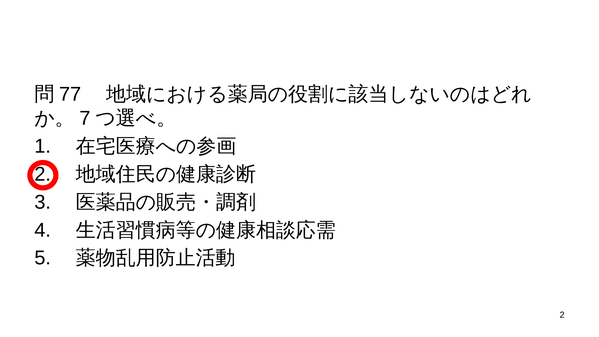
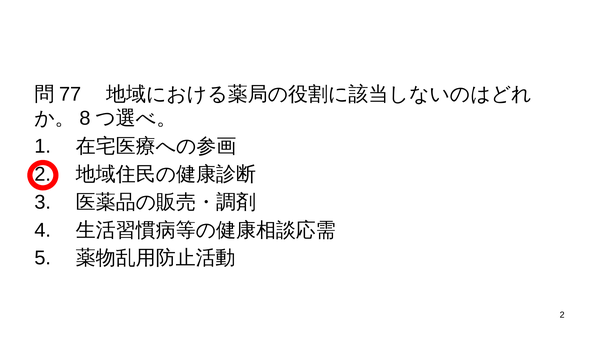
7: 7 -> 8
